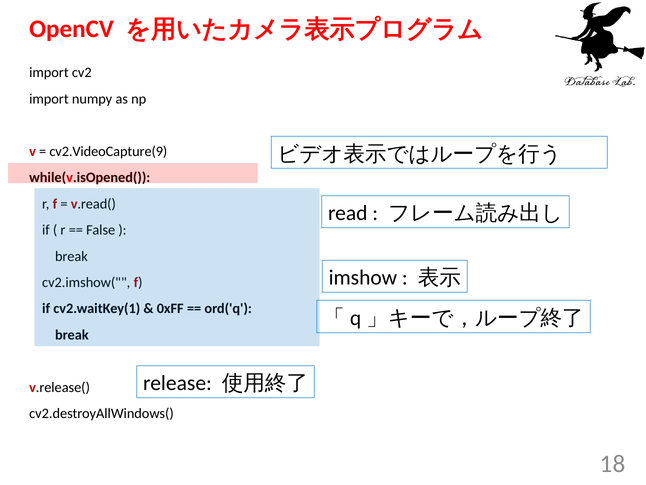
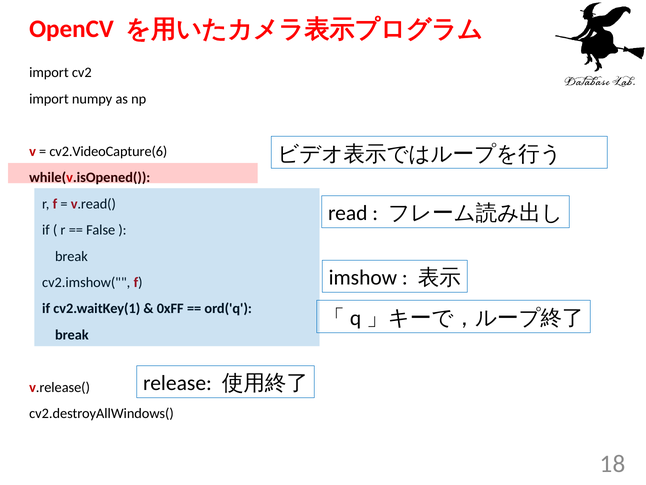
cv2.VideoCapture(9: cv2.VideoCapture(9 -> cv2.VideoCapture(6
